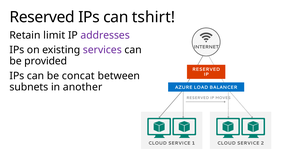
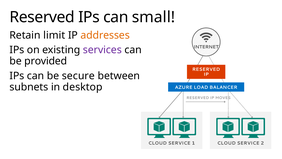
tshirt: tshirt -> small
addresses colour: purple -> orange
concat: concat -> secure
another: another -> desktop
